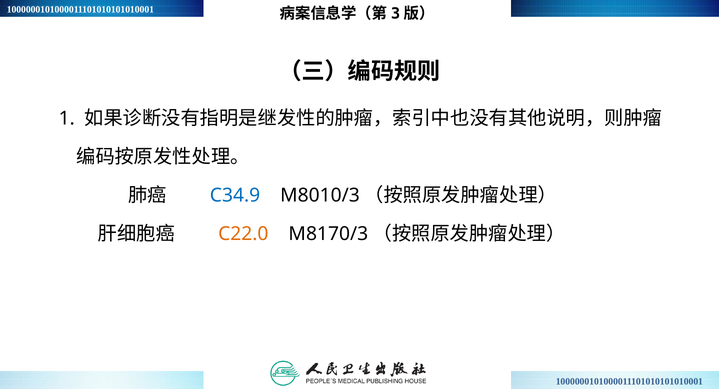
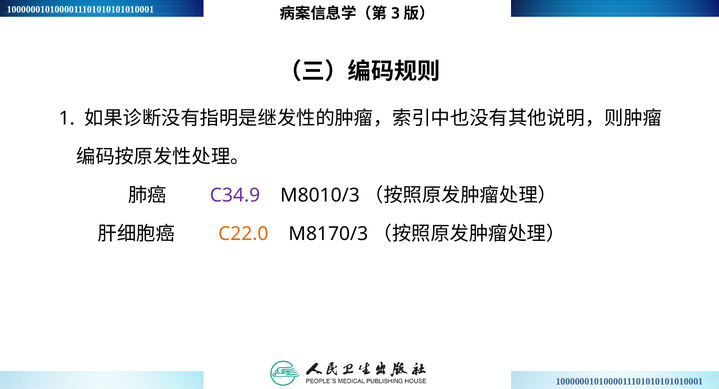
C34.9 colour: blue -> purple
